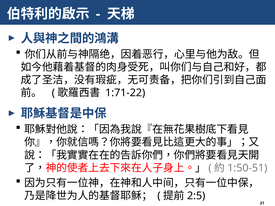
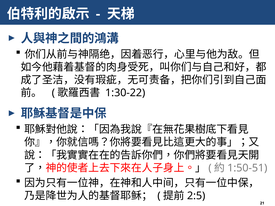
1:71-22: 1:71-22 -> 1:30-22
